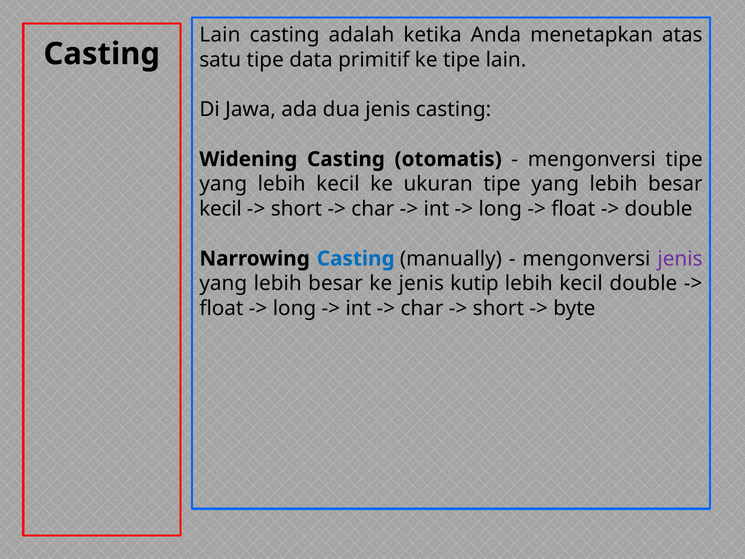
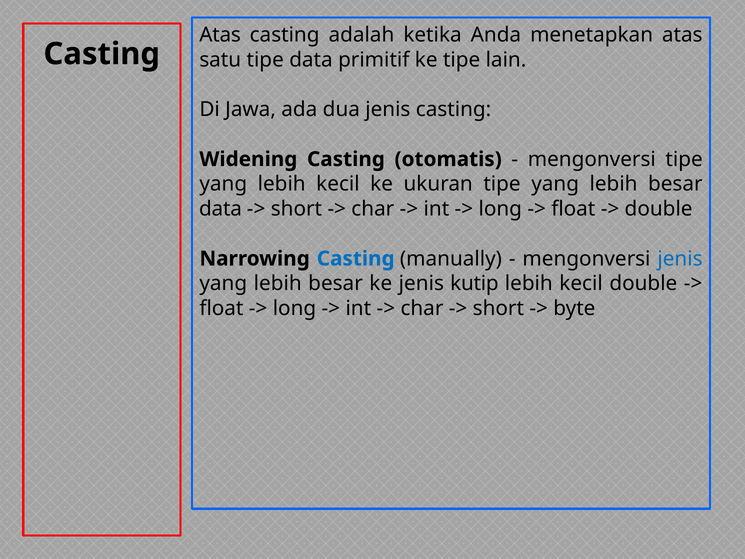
Lain at (220, 35): Lain -> Atas
kecil at (220, 209): kecil -> data
jenis at (680, 259) colour: purple -> blue
